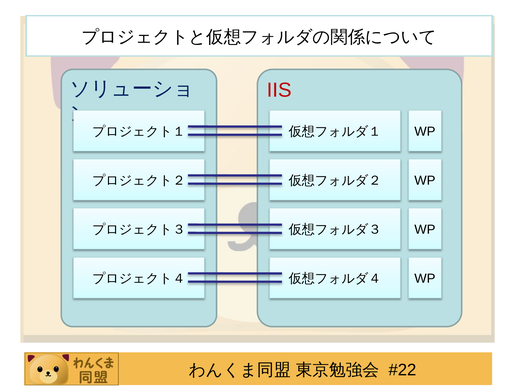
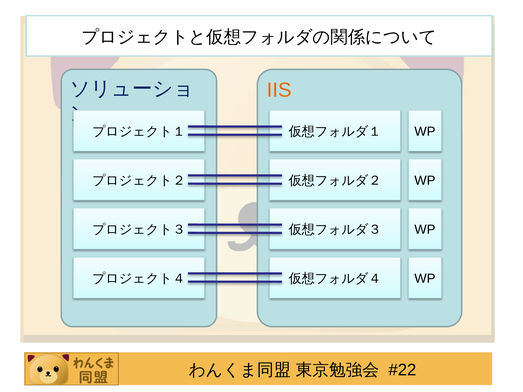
IIS colour: red -> orange
